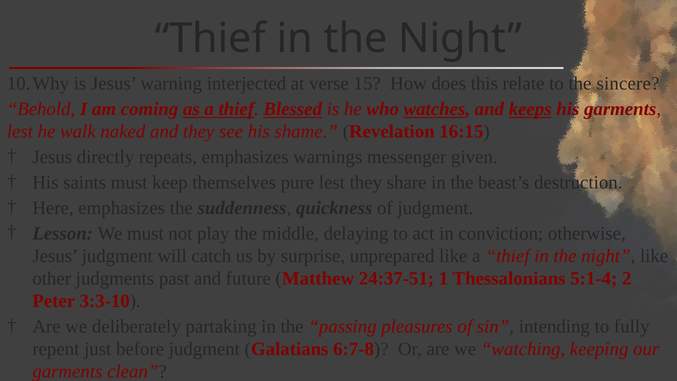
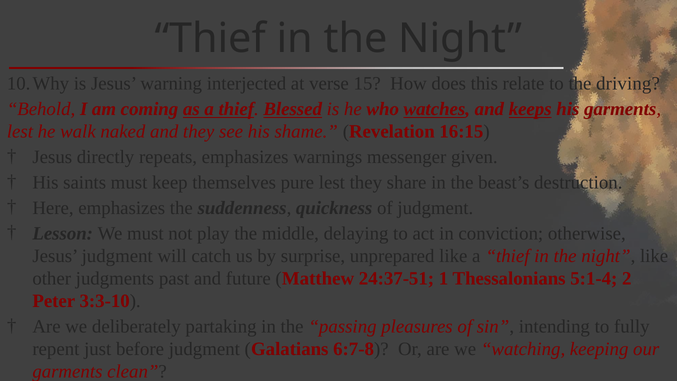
sincere: sincere -> driving
